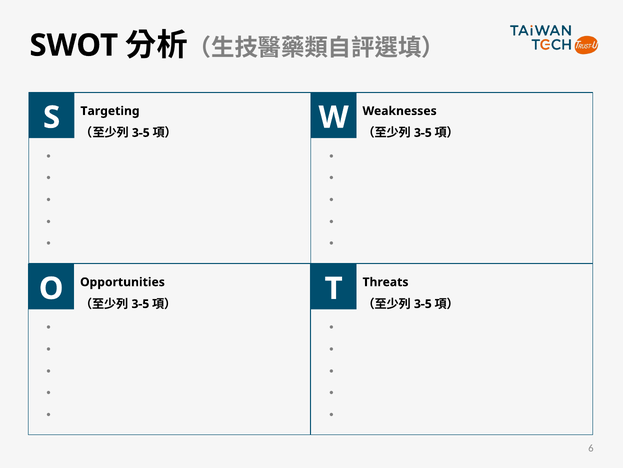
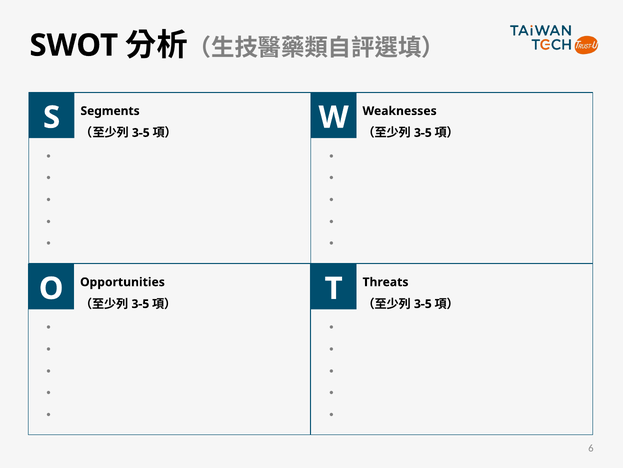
Targeting: Targeting -> Segments
